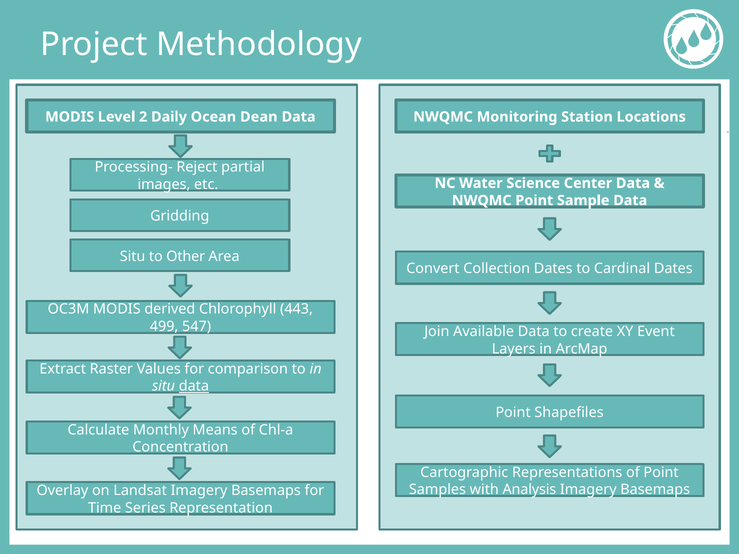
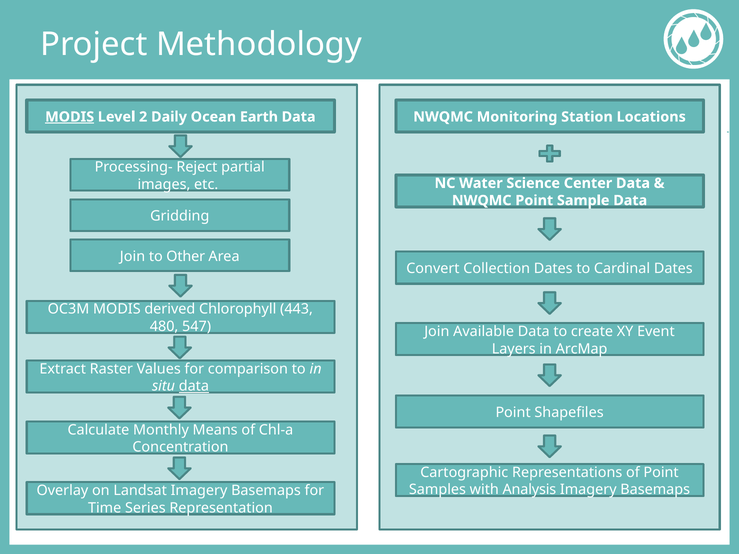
MODIS at (70, 117) underline: none -> present
Dean: Dean -> Earth
Situ at (133, 256): Situ -> Join
499: 499 -> 480
